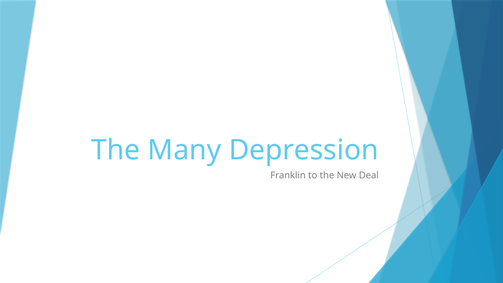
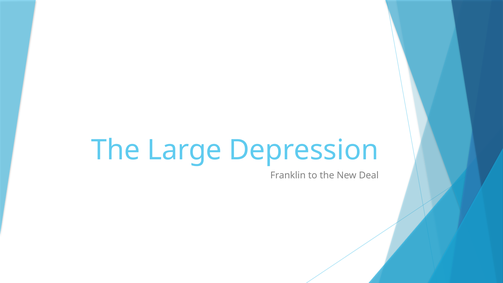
Many: Many -> Large
